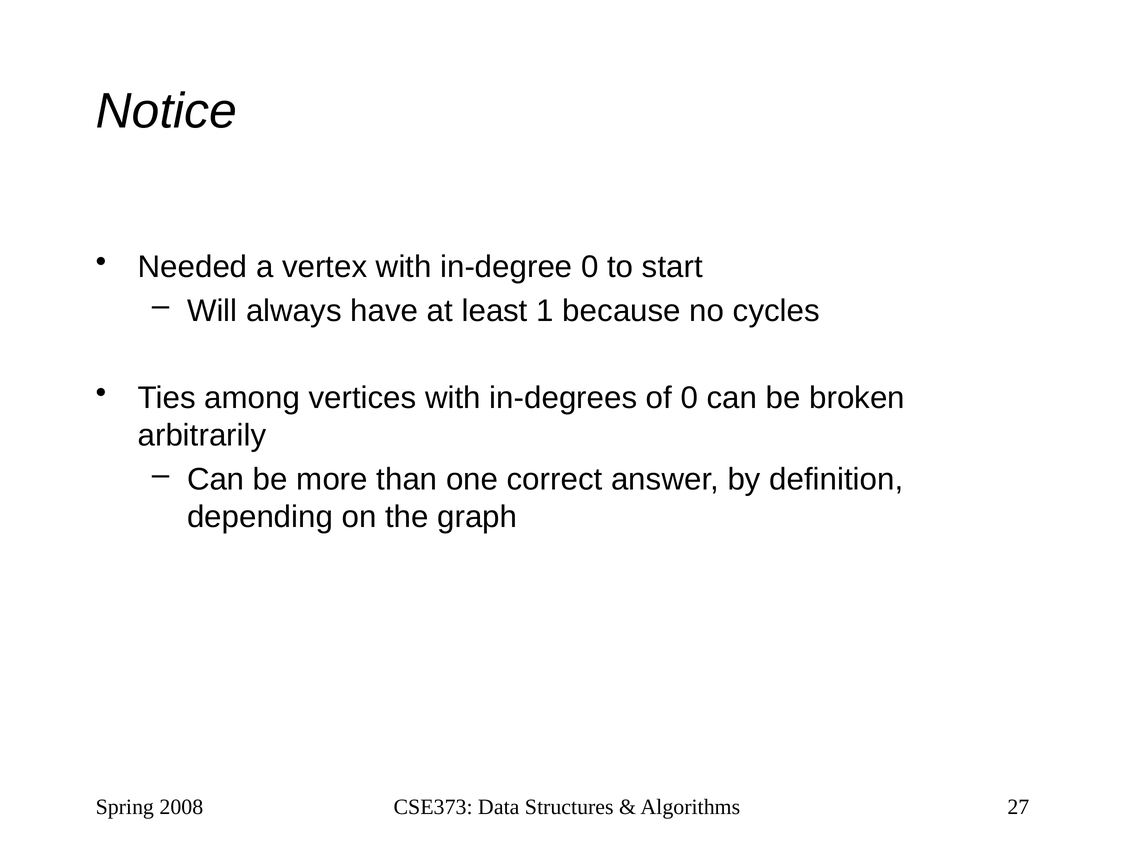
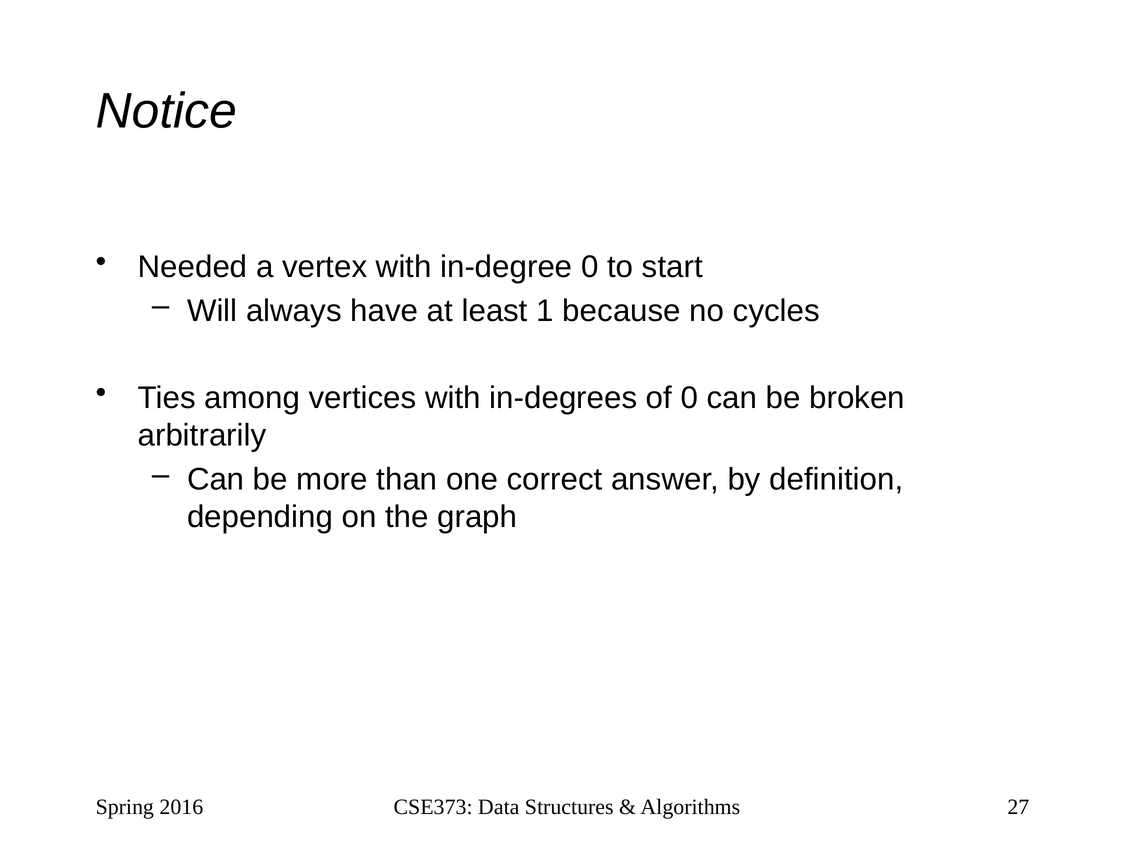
2008: 2008 -> 2016
